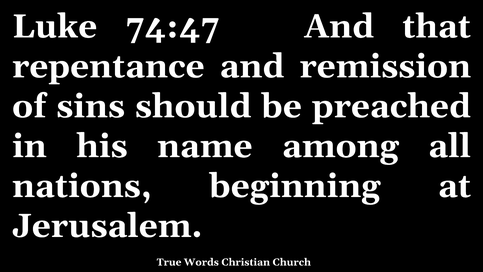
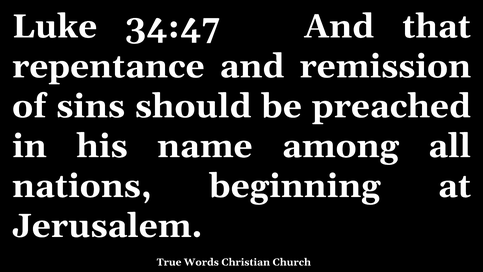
74:47: 74:47 -> 34:47
